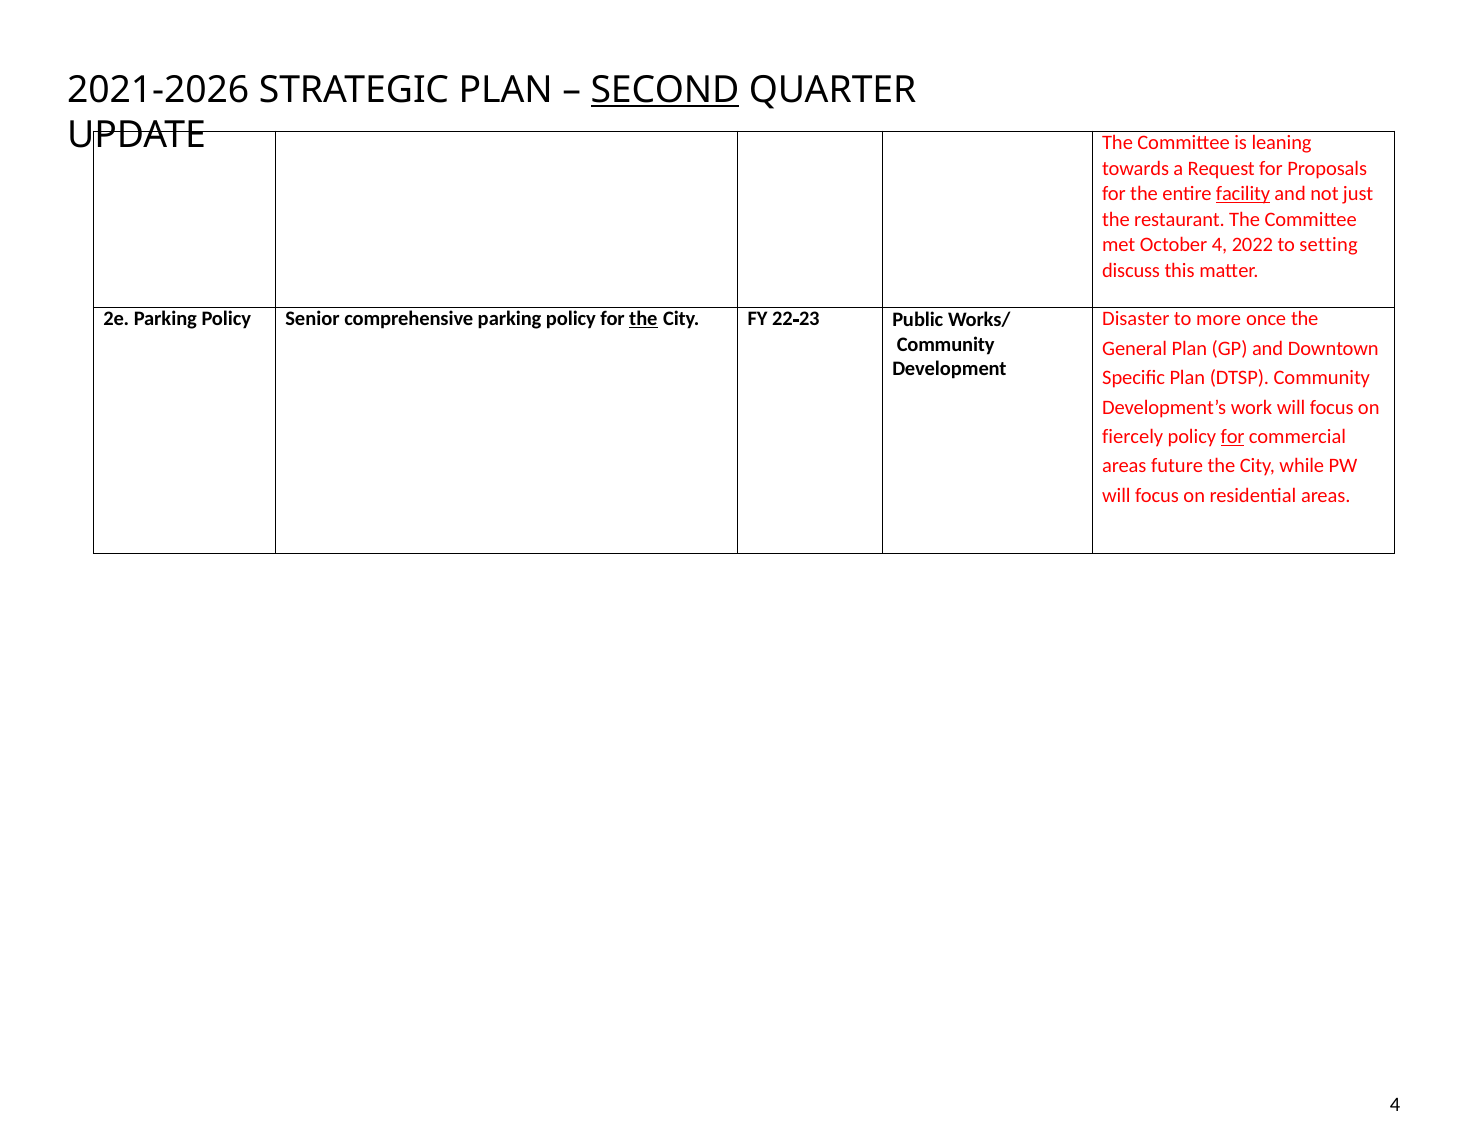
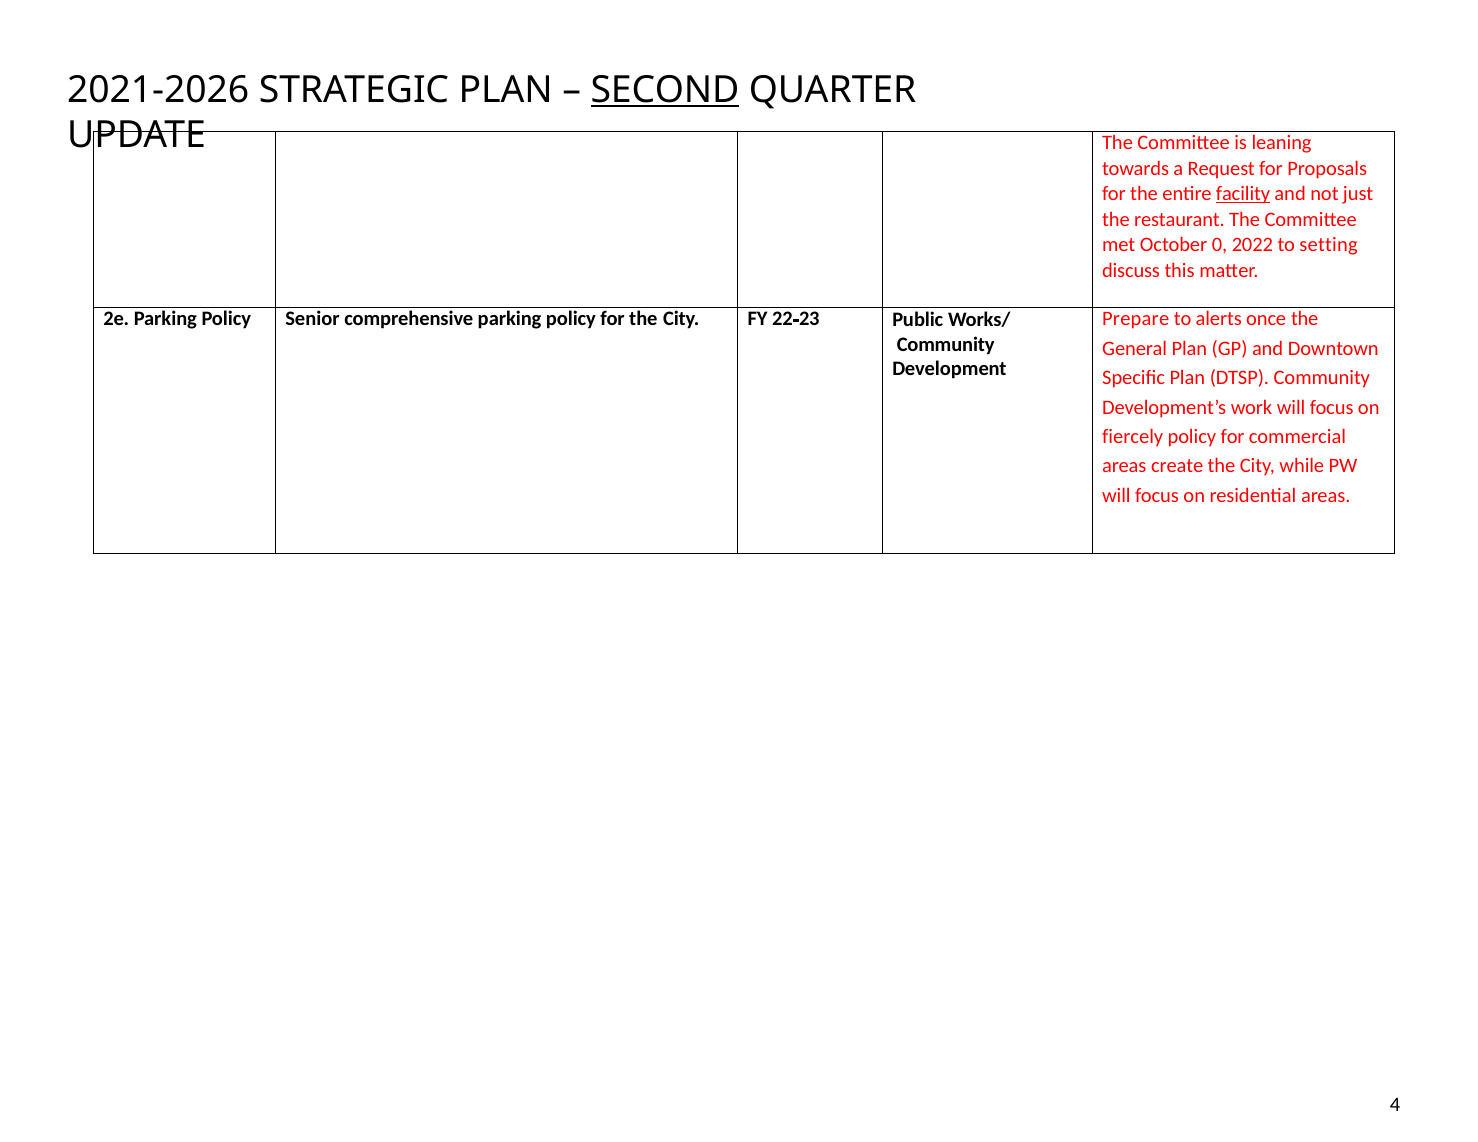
October 4: 4 -> 0
the at (643, 319) underline: present -> none
Disaster: Disaster -> Prepare
more: more -> alerts
for at (1233, 437) underline: present -> none
future: future -> create
